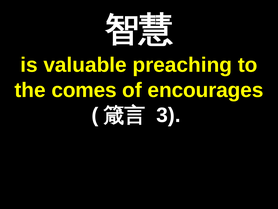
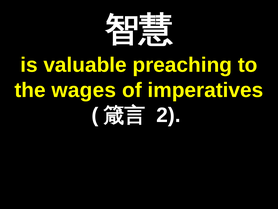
comes: comes -> wages
encourages: encourages -> imperatives
3: 3 -> 2
